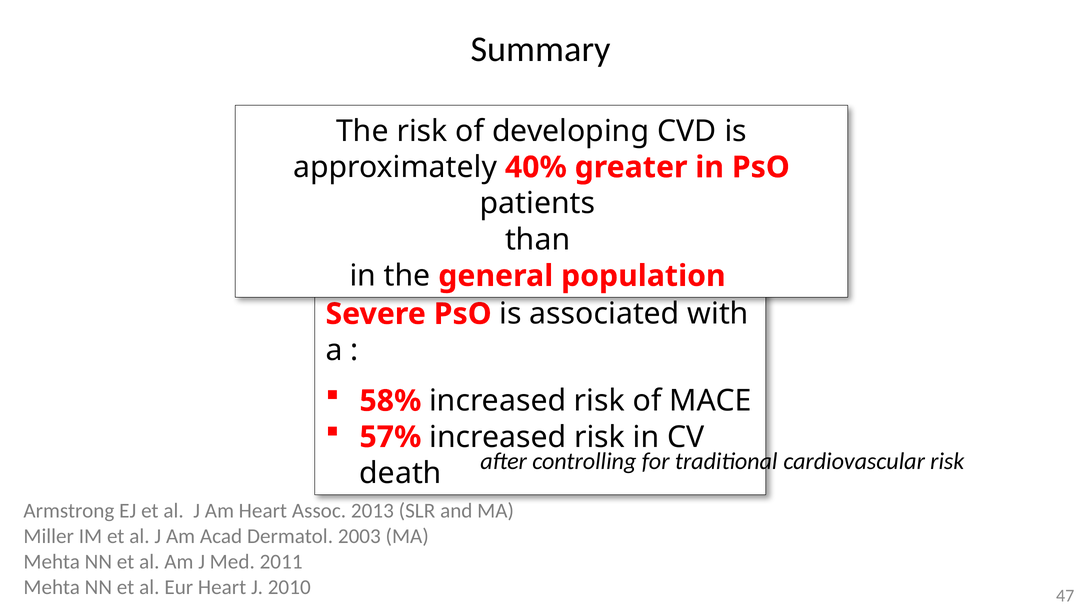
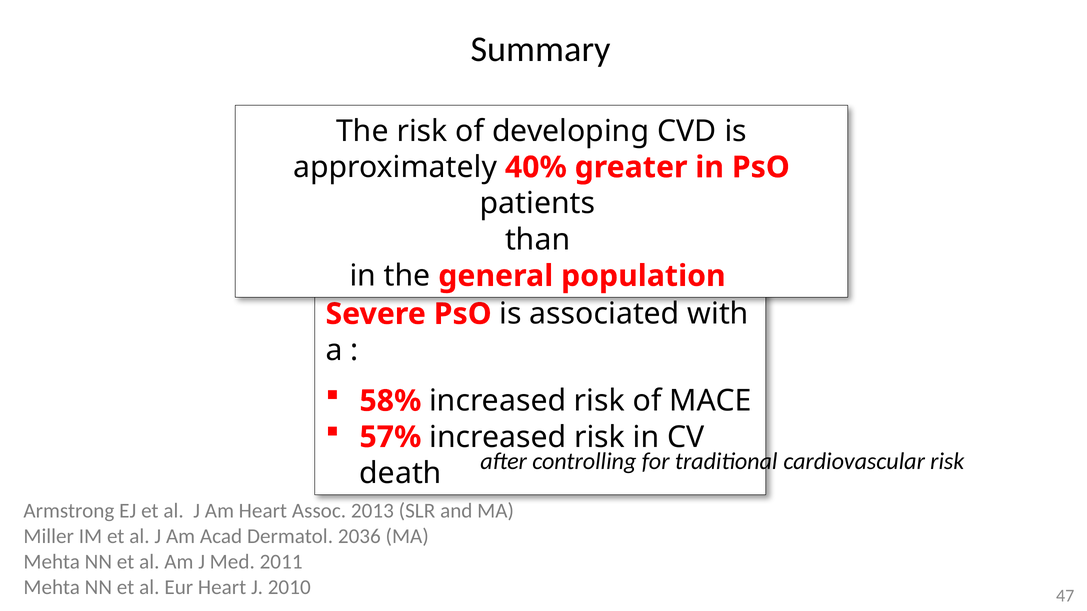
2003: 2003 -> 2036
